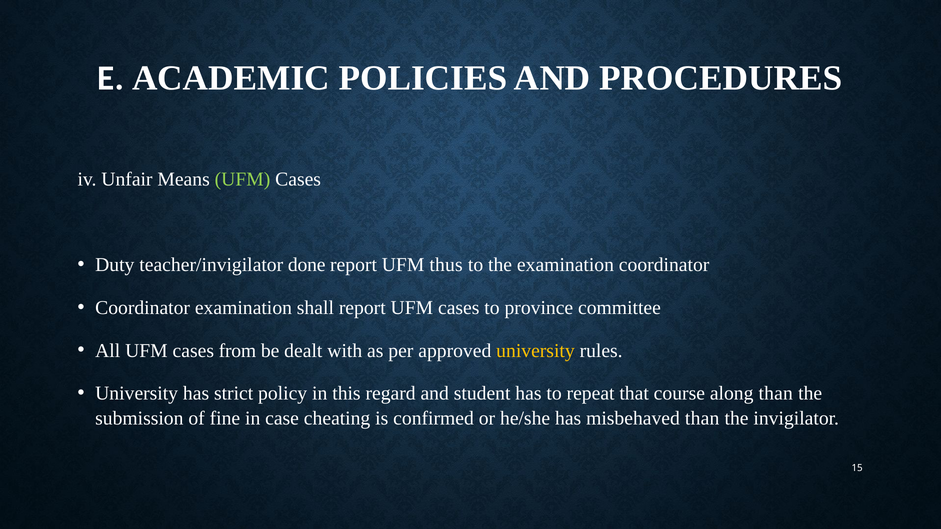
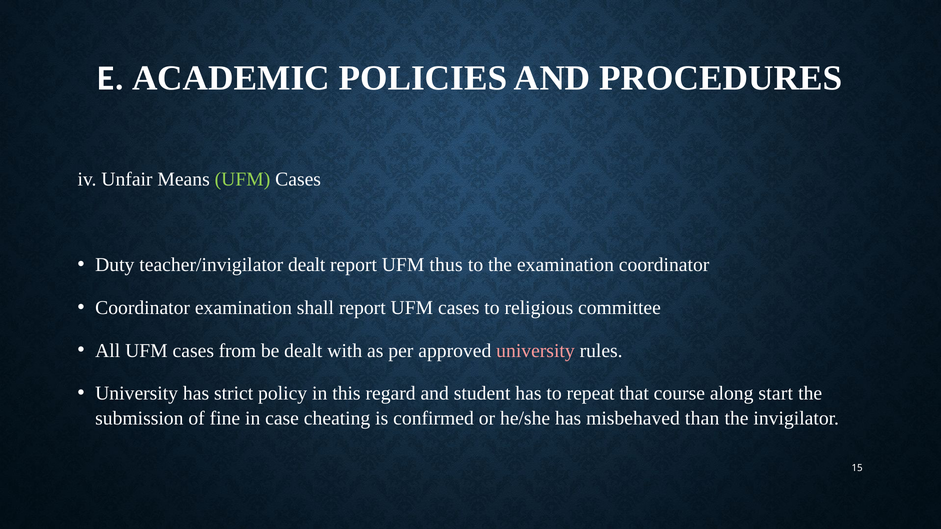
teacher/invigilator done: done -> dealt
province: province -> religious
university at (535, 351) colour: yellow -> pink
along than: than -> start
